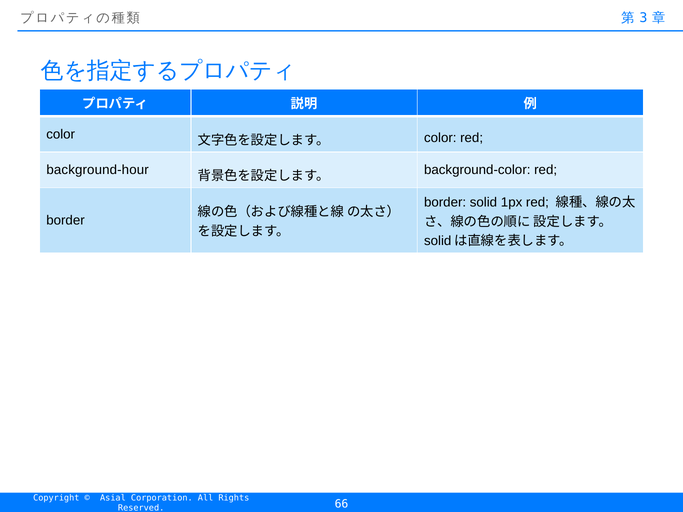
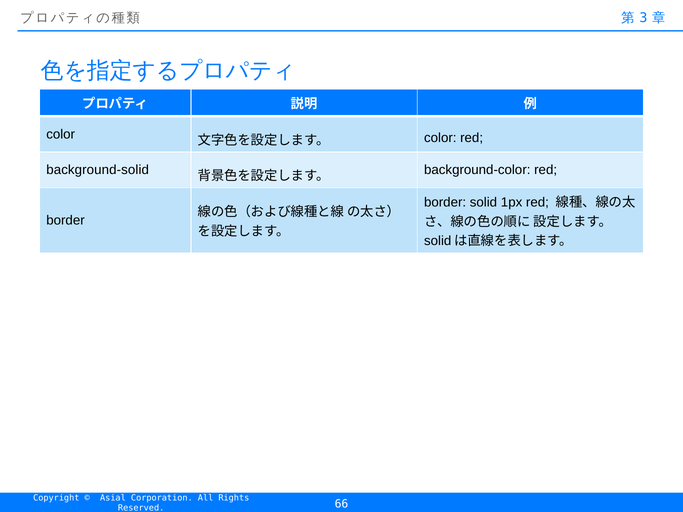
background-hour: background-hour -> background-solid
